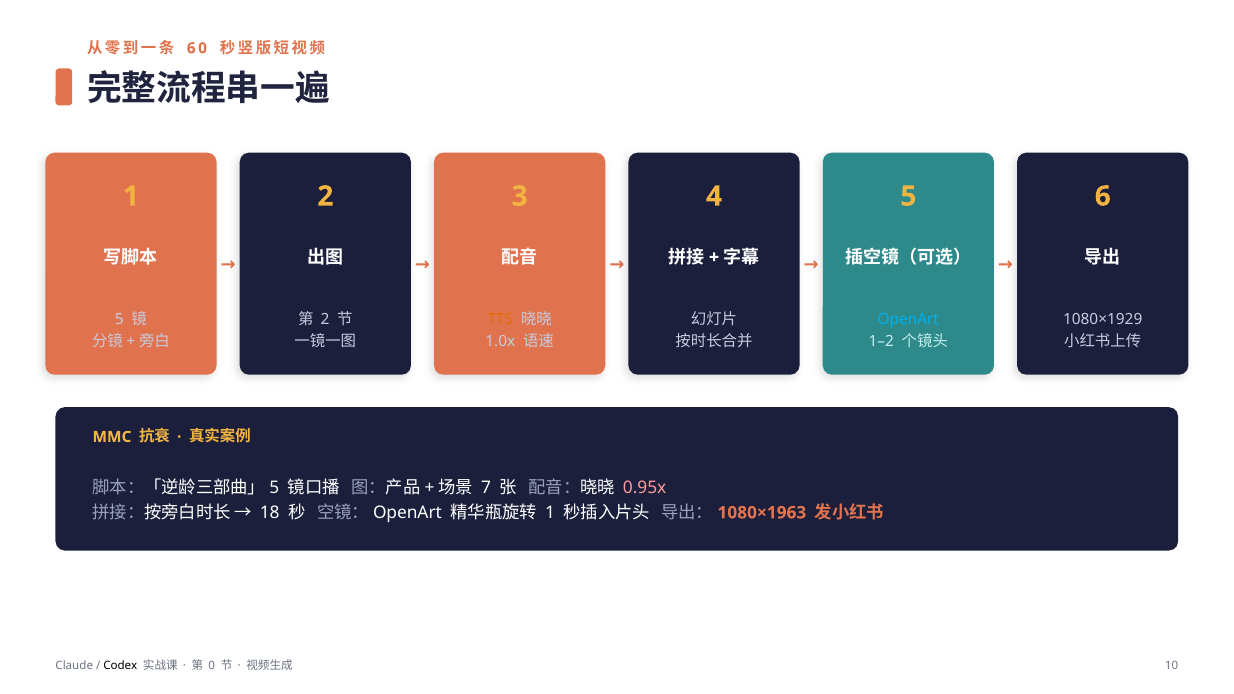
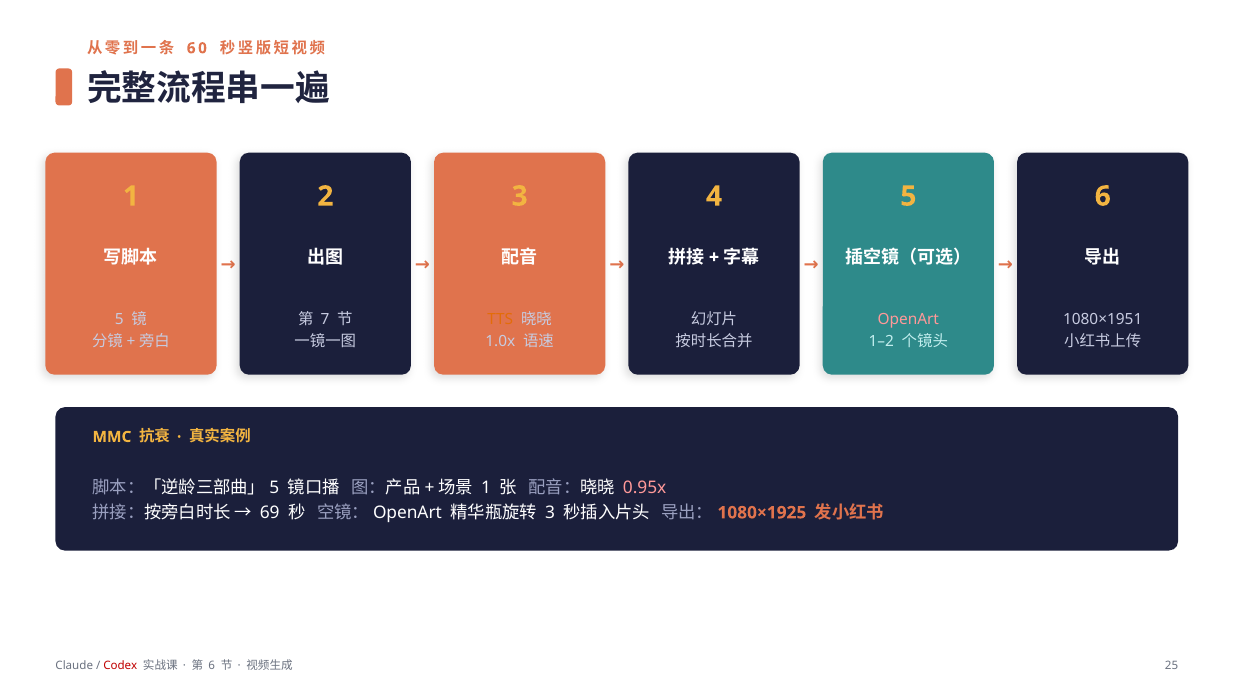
2 at (325, 320): 2 -> 7
OpenArt colour: light blue -> pink
1080×1929: 1080×1929 -> 1080×1951
7 at (486, 488): 7 -> 1
18: 18 -> 69
1 at (550, 513): 1 -> 3
1080×1963: 1080×1963 -> 1080×1925
Codex colour: black -> red
0 at (212, 666): 0 -> 6
10: 10 -> 25
